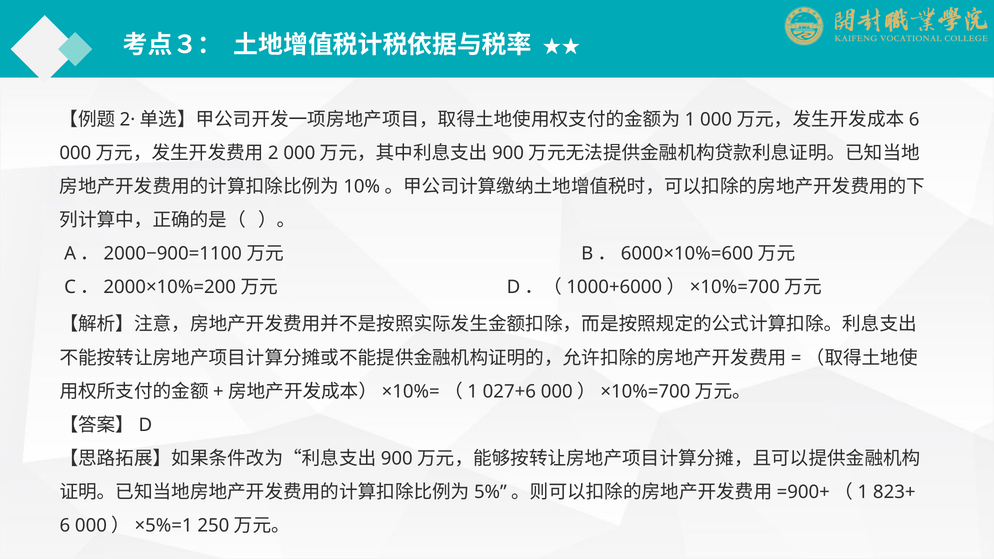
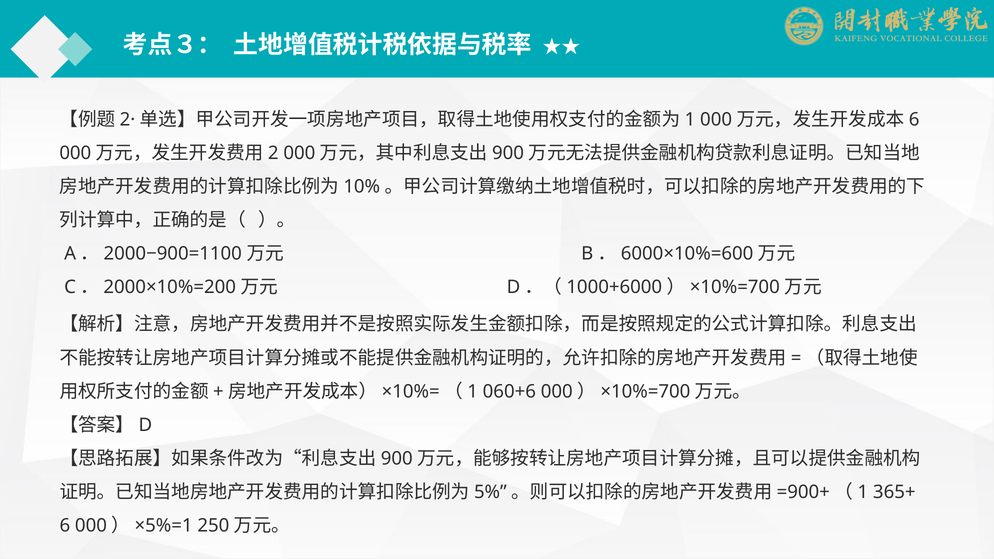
027+6: 027+6 -> 060+6
823+: 823+ -> 365+
